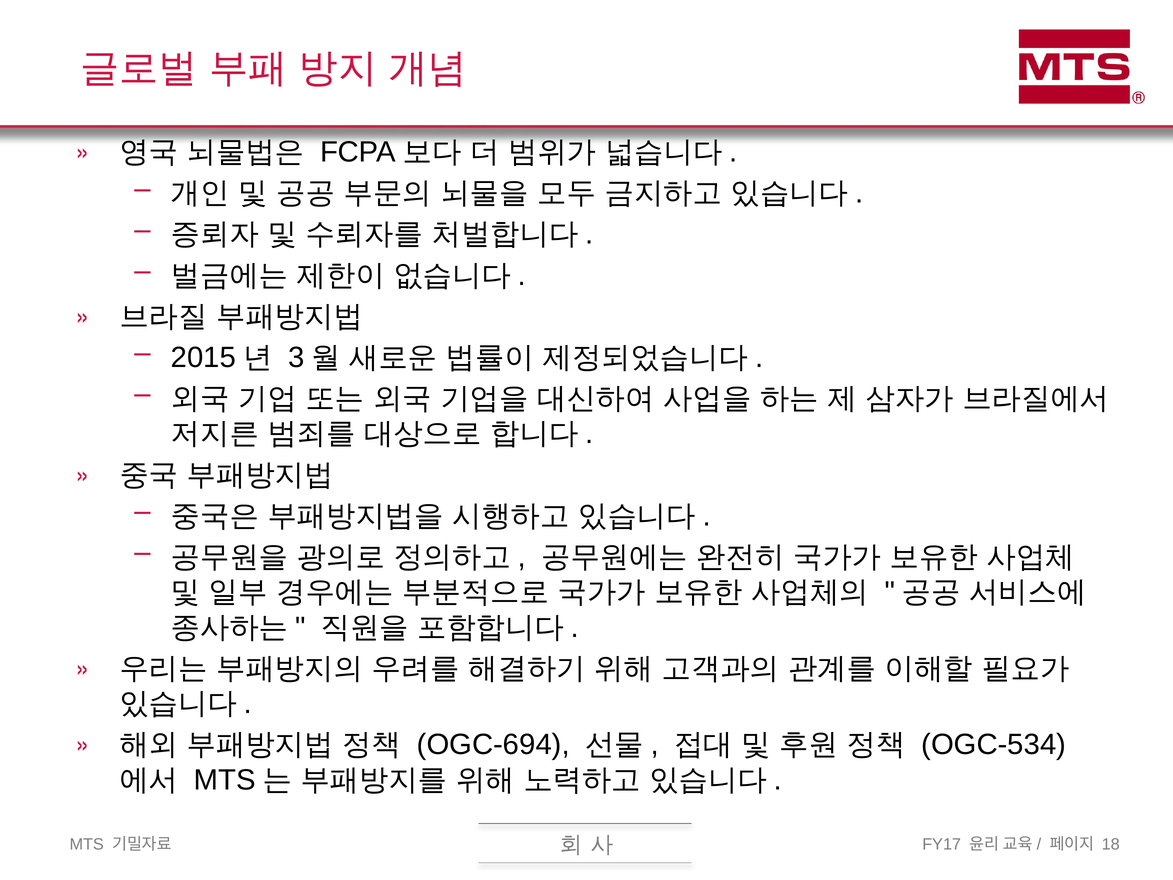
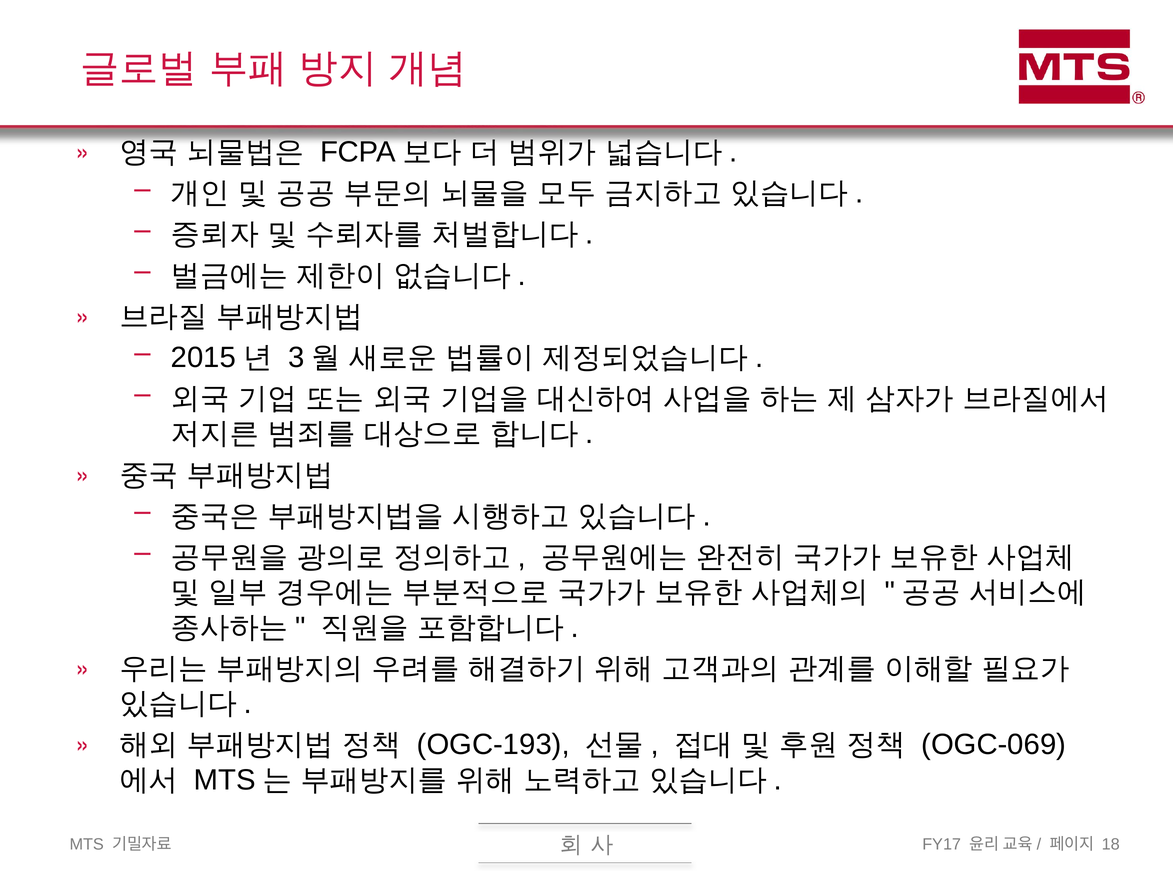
OGC-694: OGC-694 -> OGC-193
OGC-534: OGC-534 -> OGC-069
